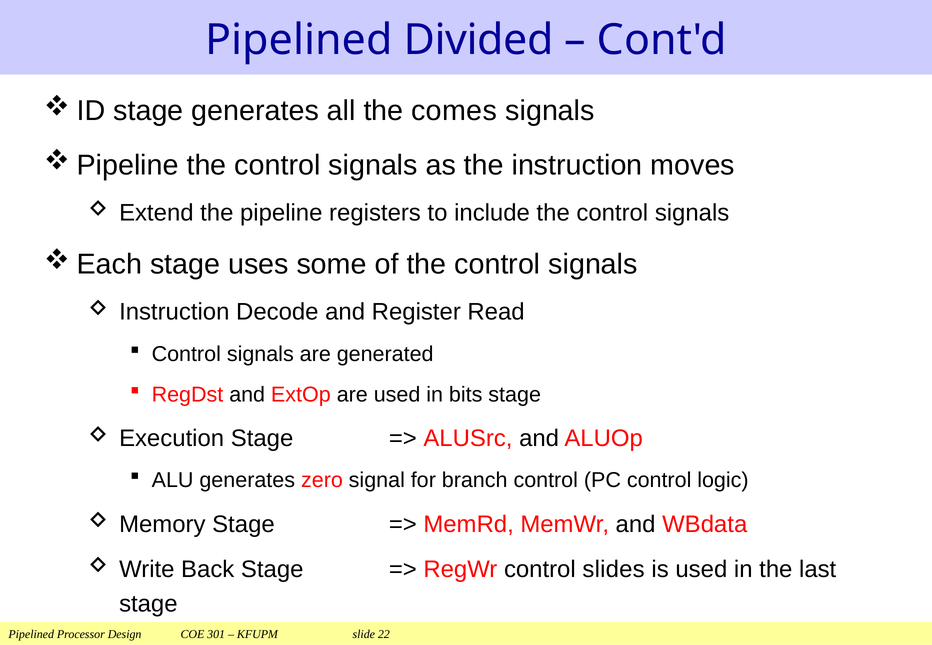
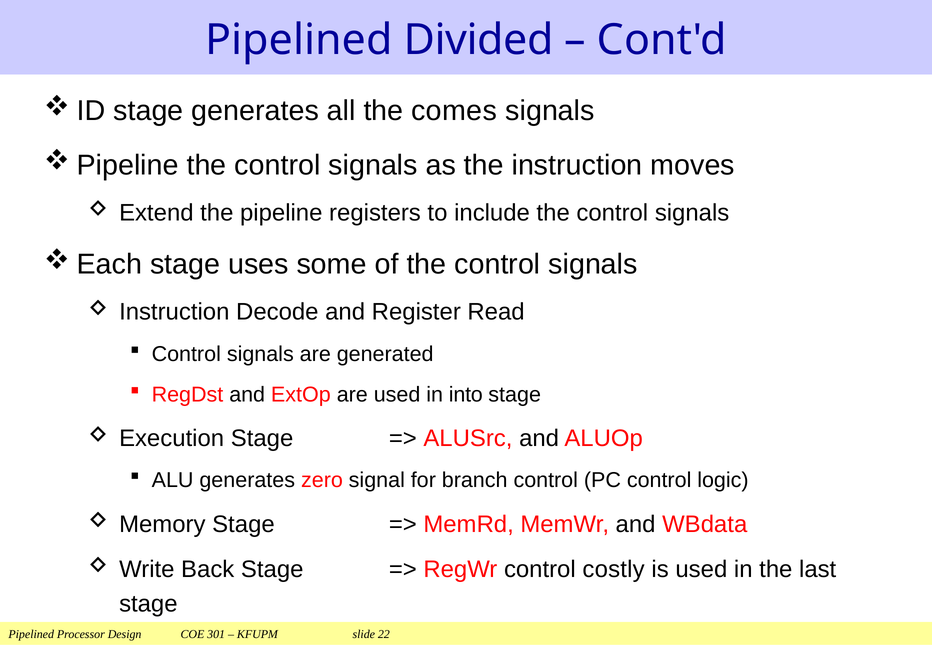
bits: bits -> into
slides: slides -> costly
